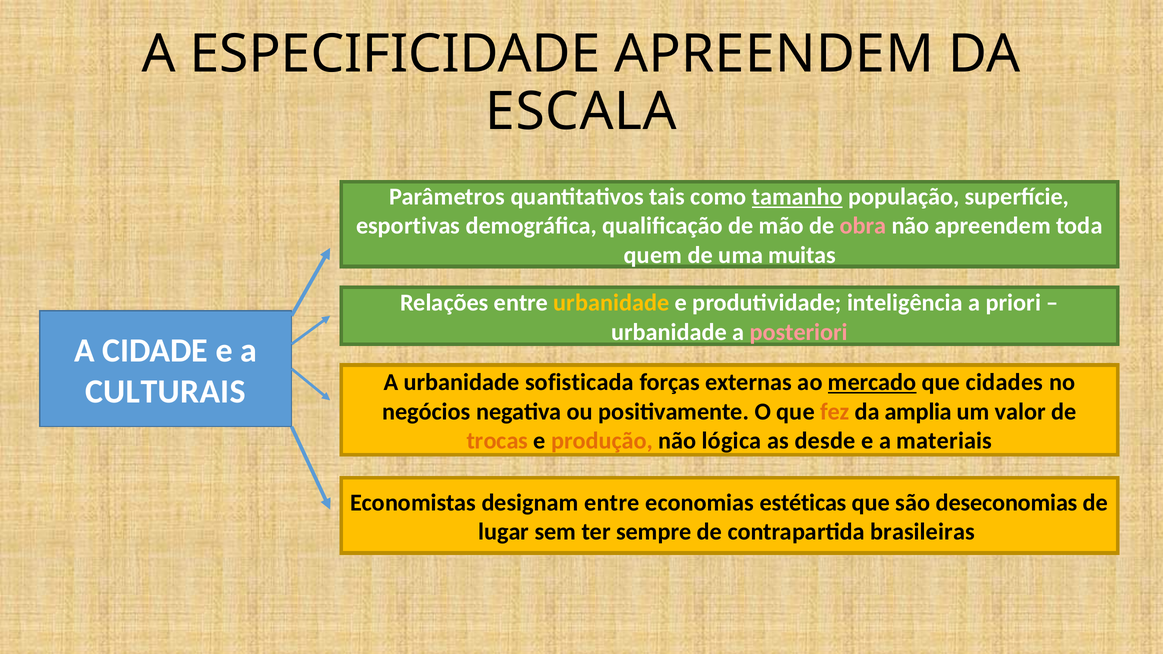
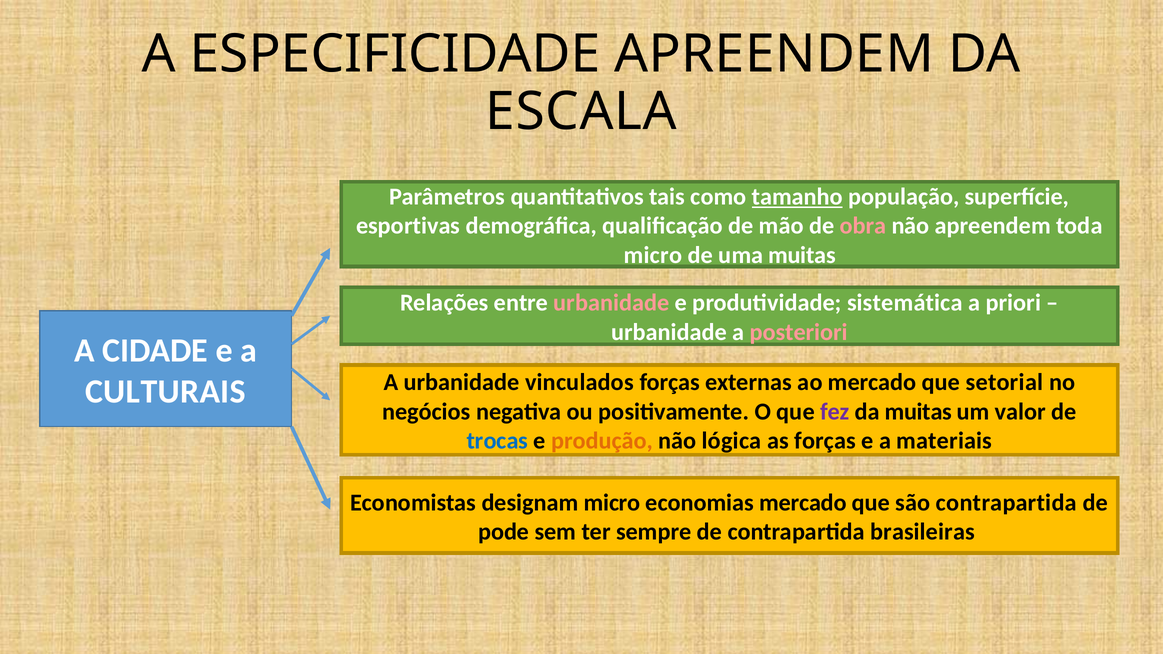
quem at (653, 255): quem -> micro
urbanidade at (611, 303) colour: yellow -> pink
inteligência: inteligência -> sistemática
sofisticada: sofisticada -> vinculados
mercado at (872, 383) underline: present -> none
cidades: cidades -> setorial
fez colour: orange -> purple
da amplia: amplia -> muitas
trocas colour: orange -> blue
as desde: desde -> forças
designam entre: entre -> micro
economias estéticas: estéticas -> mercado
são deseconomias: deseconomias -> contrapartida
lugar: lugar -> pode
